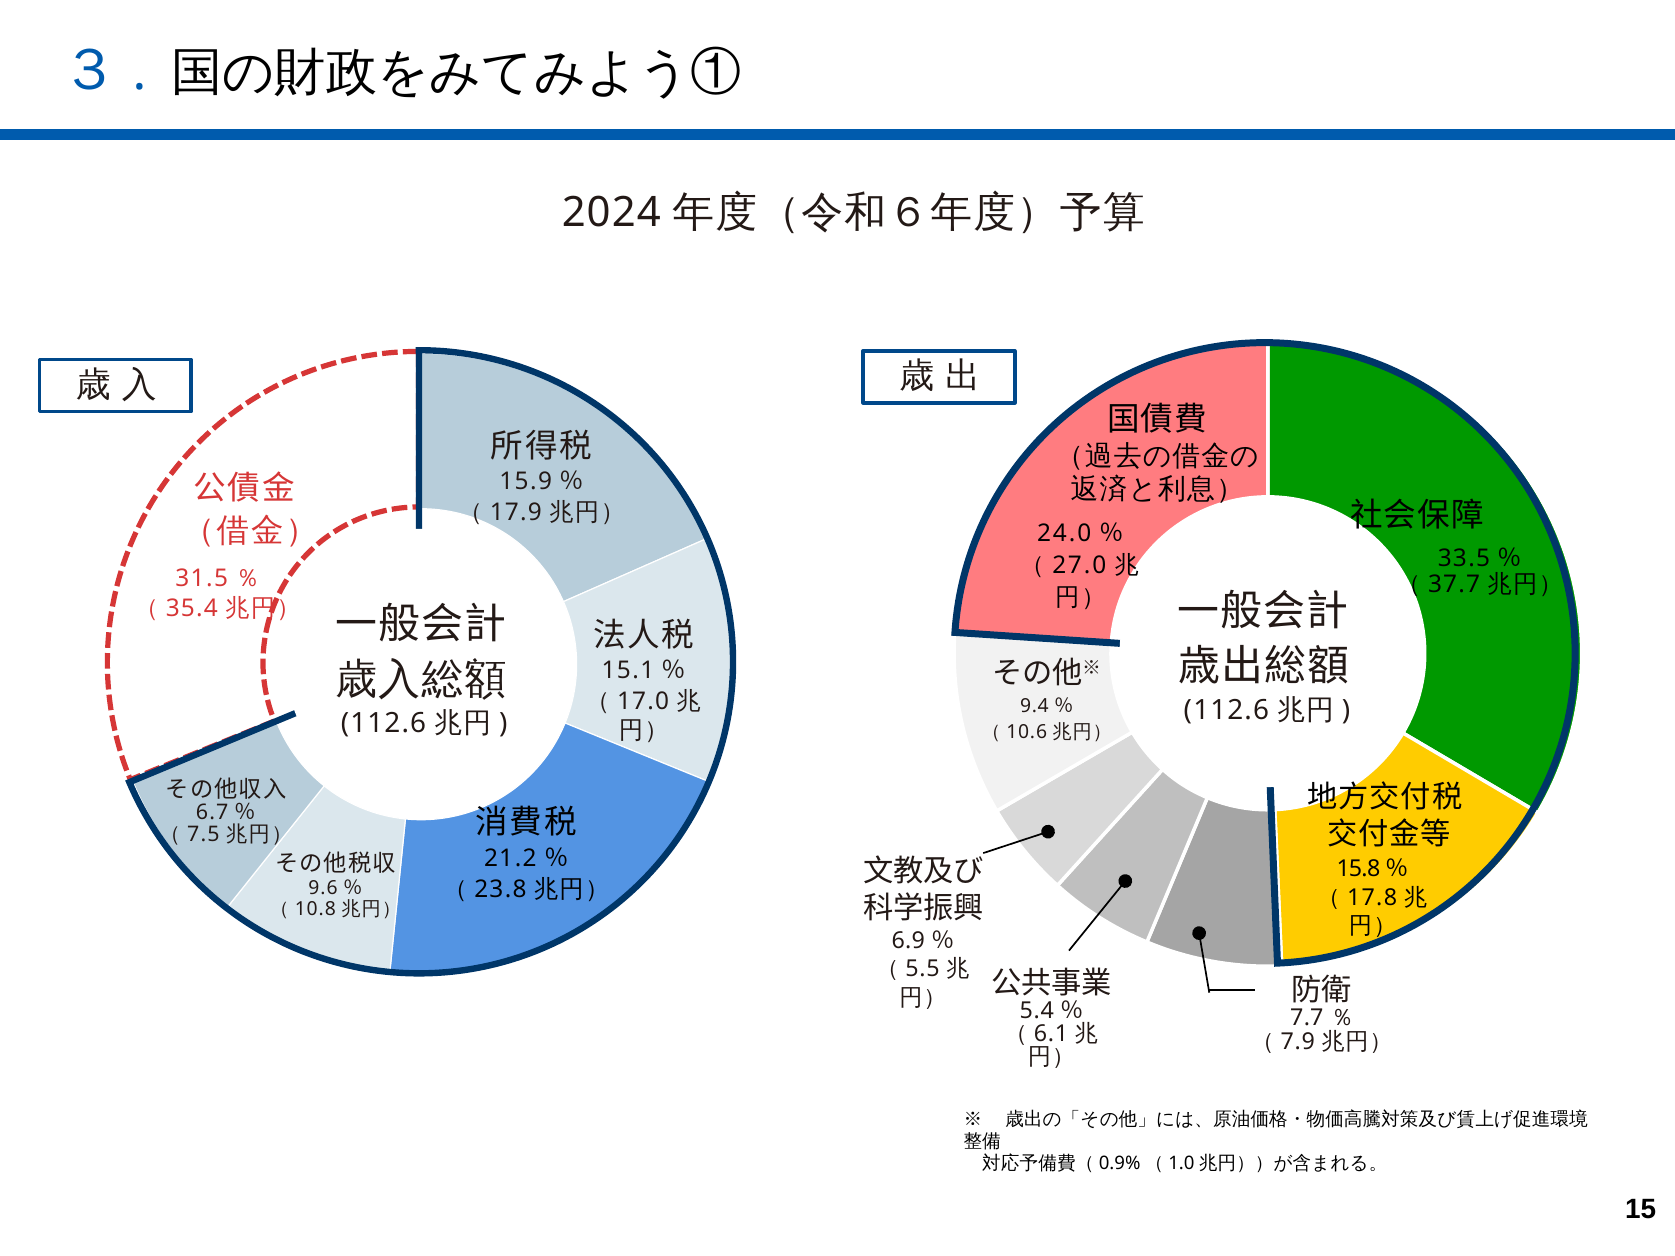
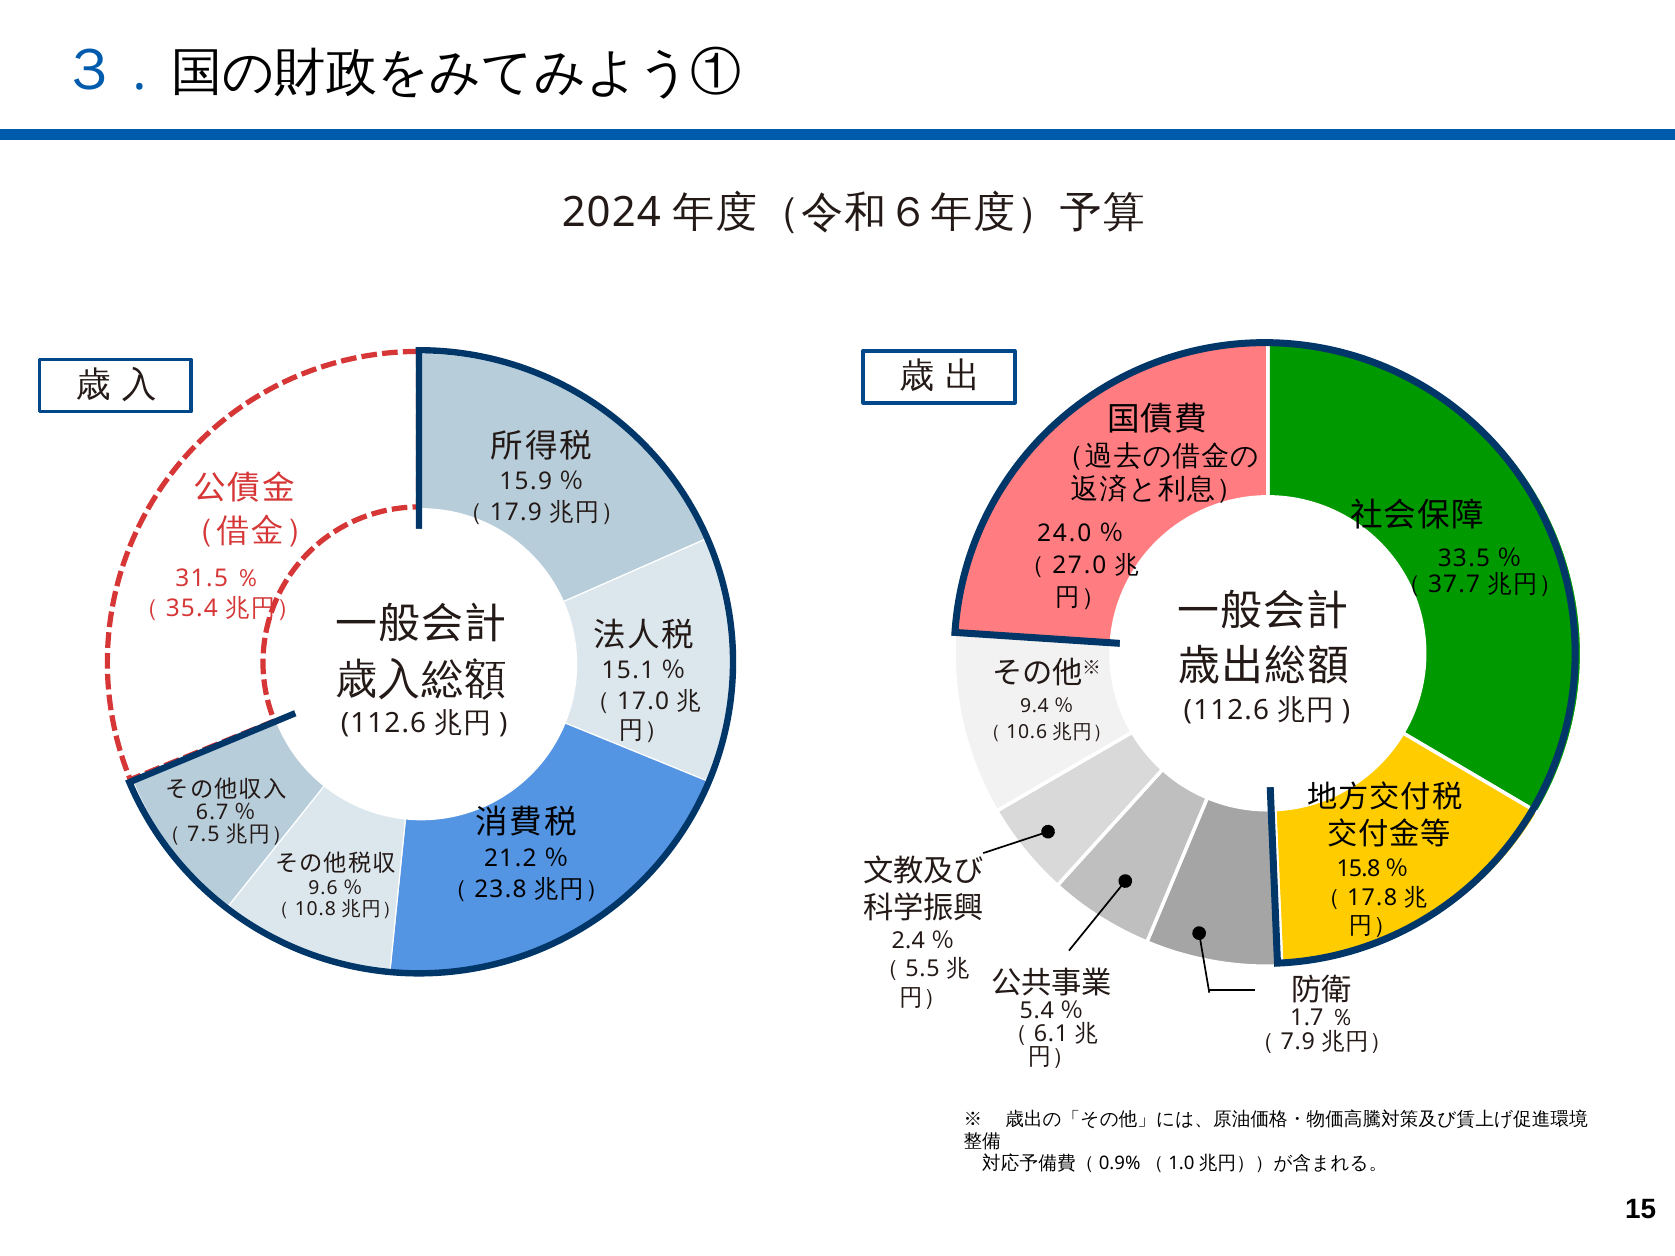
6.9: 6.9 -> 2.4
7.7: 7.7 -> 1.7
